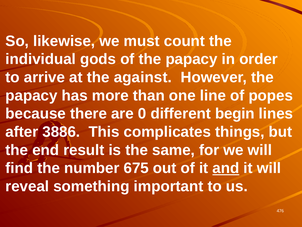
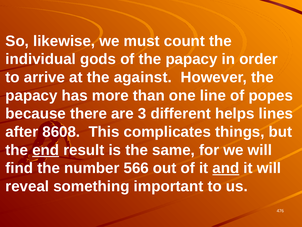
0: 0 -> 3
begin: begin -> helps
3886: 3886 -> 8608
end underline: none -> present
675: 675 -> 566
